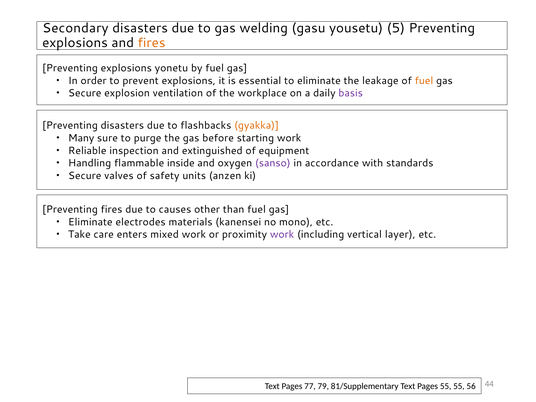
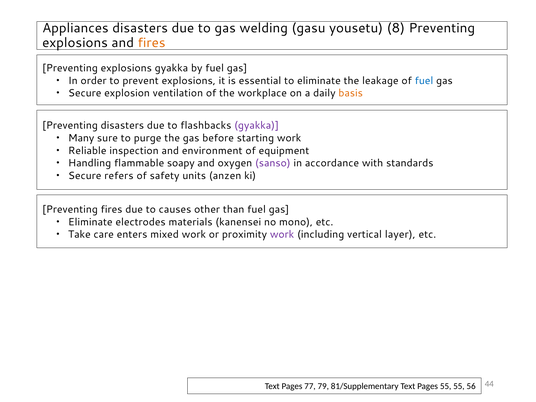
Secondary: Secondary -> Appliances
5: 5 -> 8
explosions yonetu: yonetu -> gyakka
fuel at (424, 81) colour: orange -> blue
basis colour: purple -> orange
gyakka at (257, 126) colour: orange -> purple
extinguished: extinguished -> environment
inside: inside -> soapy
valves: valves -> refers
